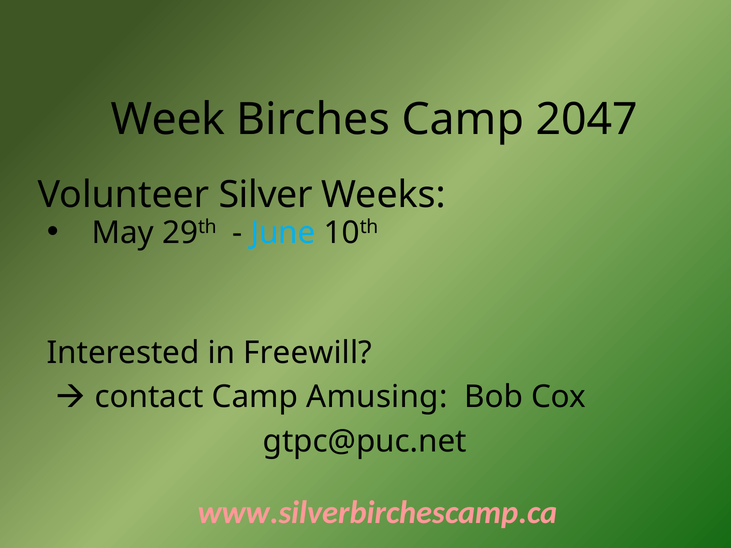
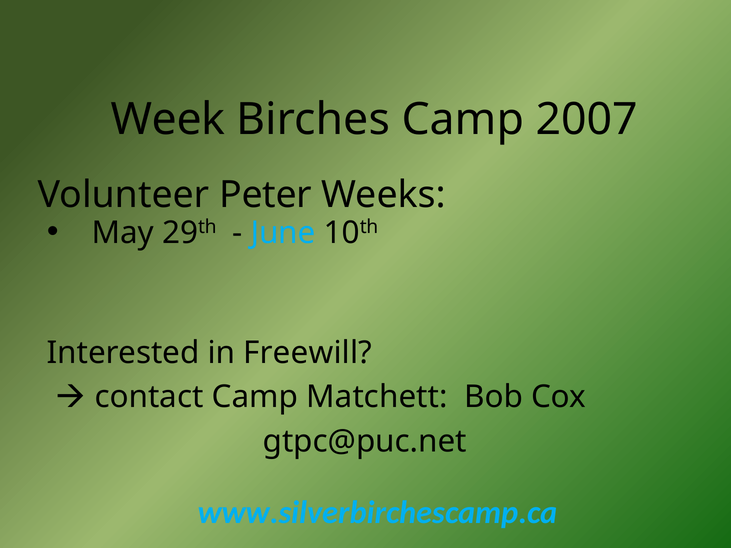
2047: 2047 -> 2007
Silver: Silver -> Peter
Amusing: Amusing -> Matchett
www.silverbirchescamp.ca colour: pink -> light blue
